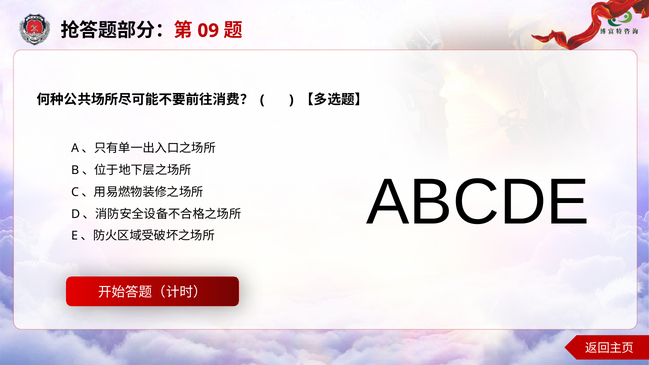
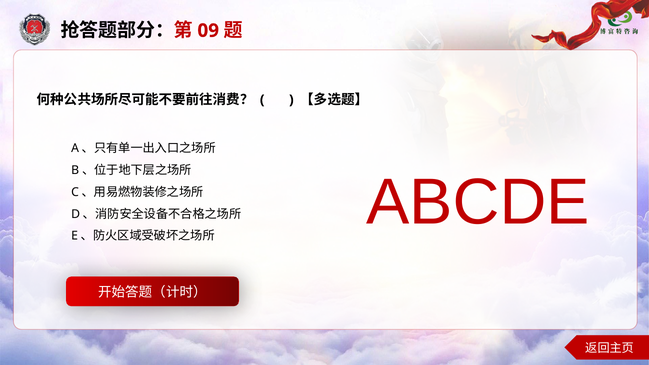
ABCDE colour: black -> red
